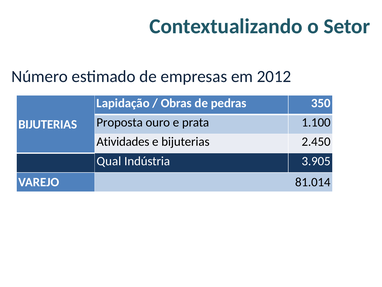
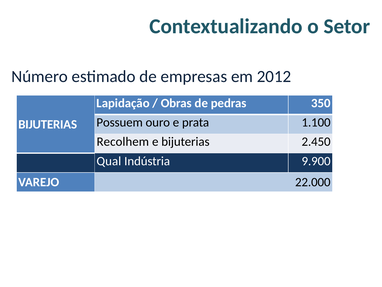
Proposta: Proposta -> Possuem
Atividades: Atividades -> Recolhem
3.905: 3.905 -> 9.900
81.014: 81.014 -> 22.000
